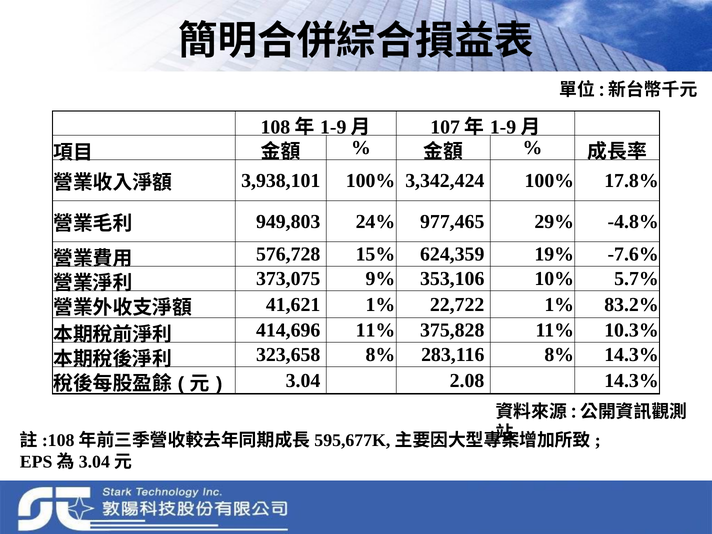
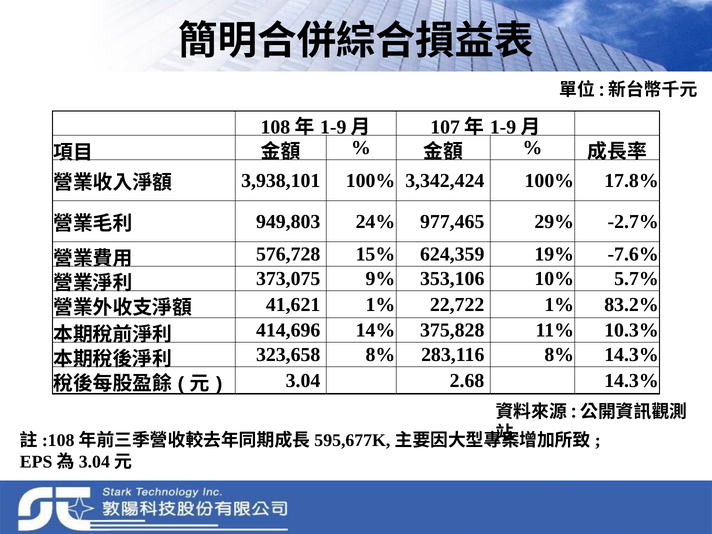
-4.8%: -4.8% -> -2.7%
414,696 11%: 11% -> 14%
2.08: 2.08 -> 2.68
